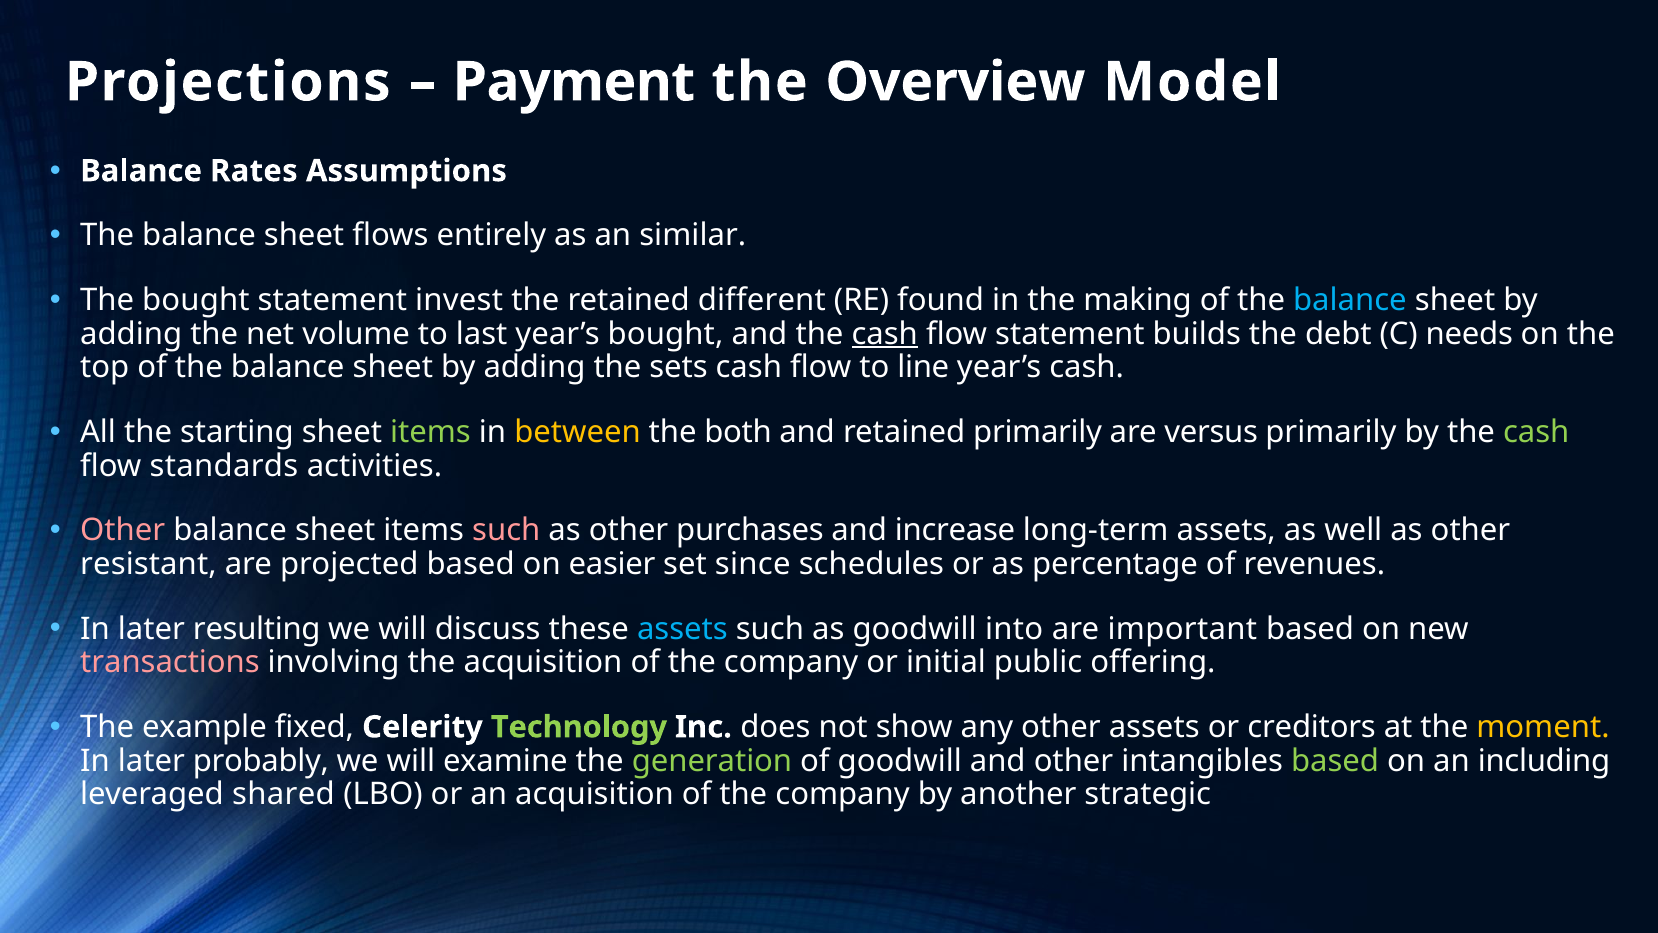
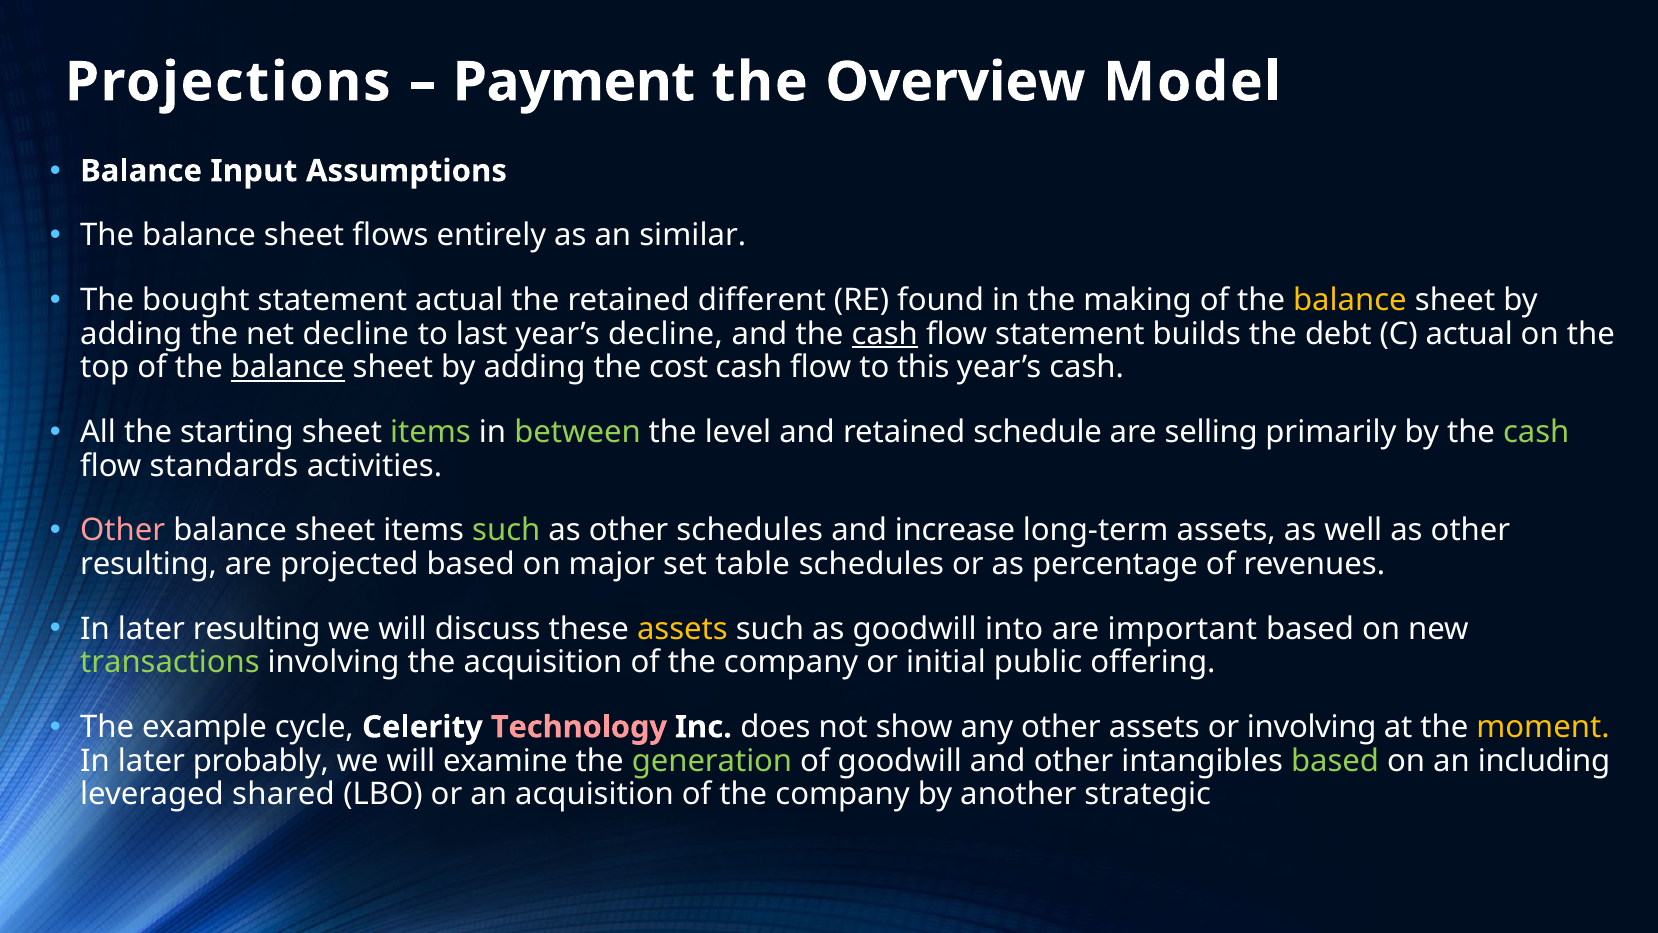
Rates: Rates -> Input
statement invest: invest -> actual
balance at (1350, 300) colour: light blue -> yellow
net volume: volume -> decline
year’s bought: bought -> decline
C needs: needs -> actual
balance at (288, 367) underline: none -> present
sets: sets -> cost
line: line -> this
between colour: yellow -> light green
both: both -> level
retained primarily: primarily -> schedule
versus: versus -> selling
such at (506, 530) colour: pink -> light green
other purchases: purchases -> schedules
resistant at (148, 564): resistant -> resulting
easier: easier -> major
since: since -> table
assets at (682, 629) colour: light blue -> yellow
transactions colour: pink -> light green
fixed: fixed -> cycle
Technology colour: light green -> pink
or creditors: creditors -> involving
